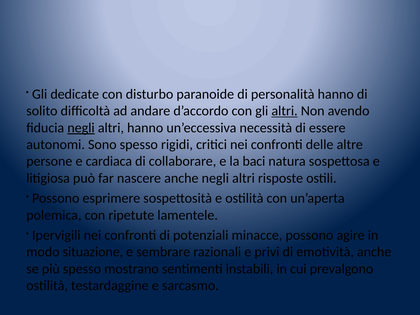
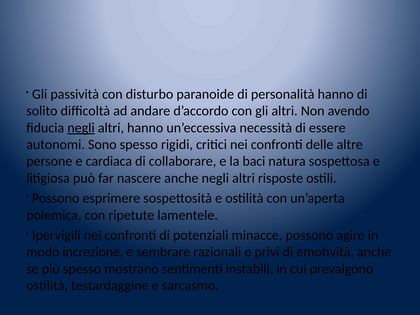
dedicate: dedicate -> passività
altri at (285, 111) underline: present -> none
situazione: situazione -> increzione
